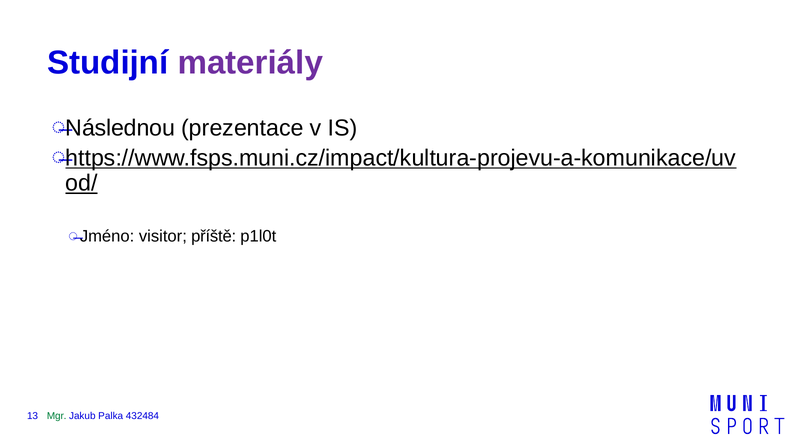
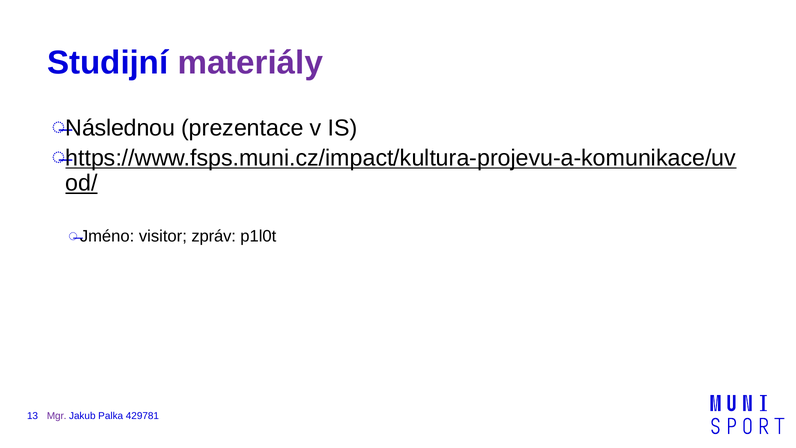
příště: příště -> zpráv
Mgr colour: green -> purple
432484: 432484 -> 429781
